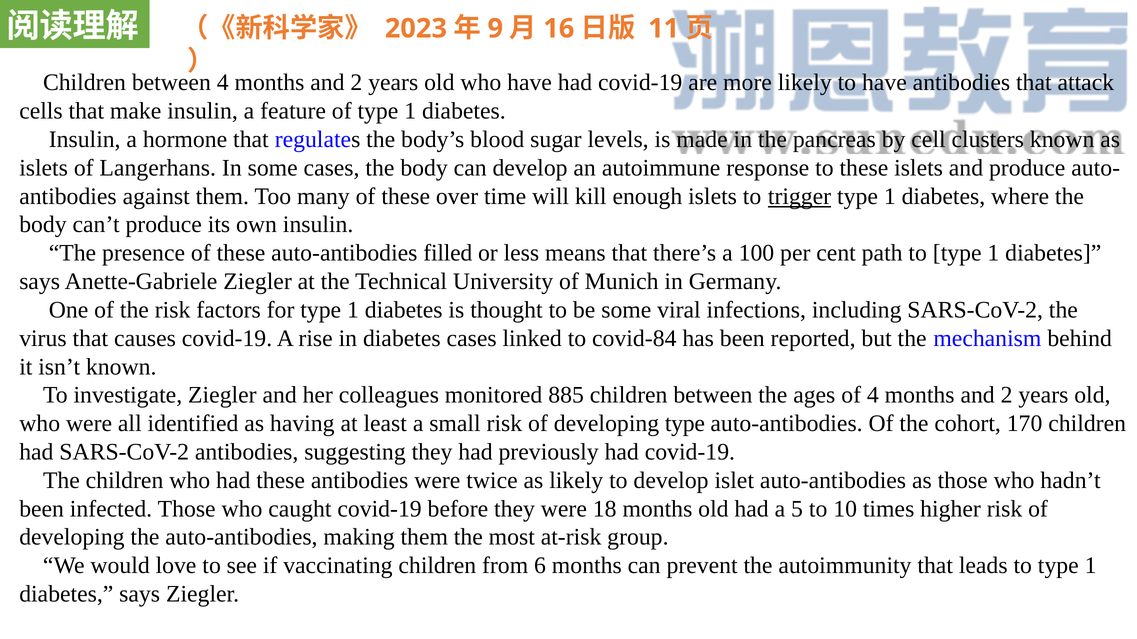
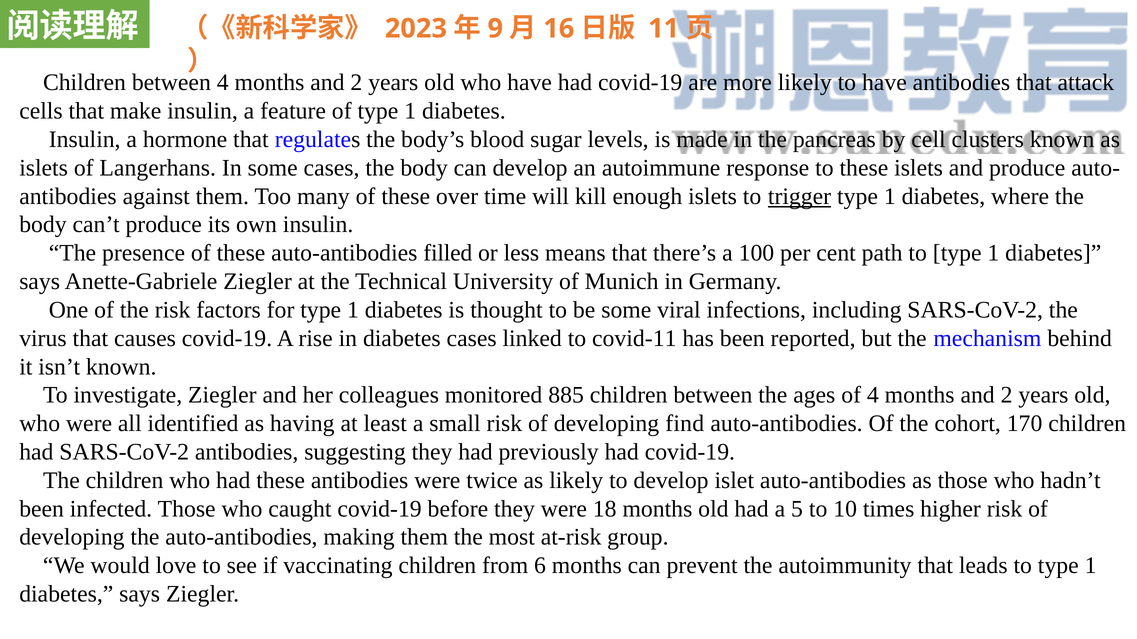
covid-84: covid-84 -> covid-11
developing type: type -> find
